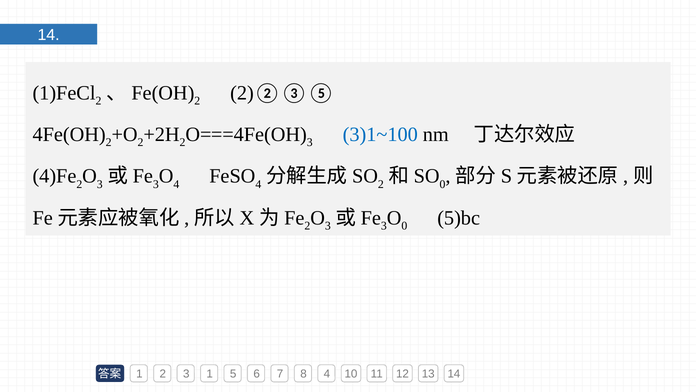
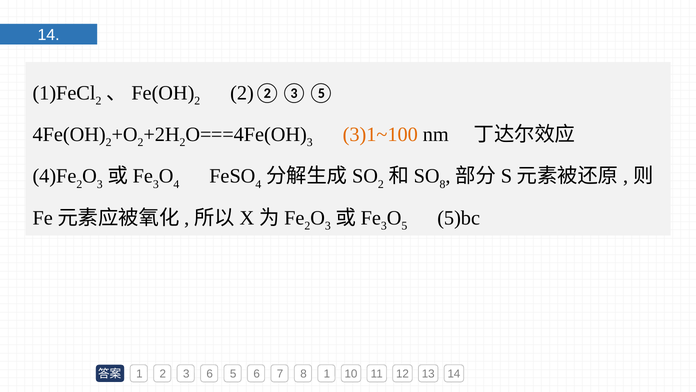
3)1~100 colour: blue -> orange
0 at (443, 184): 0 -> 8
0 at (404, 226): 0 -> 5
3 1: 1 -> 6
8 4: 4 -> 1
